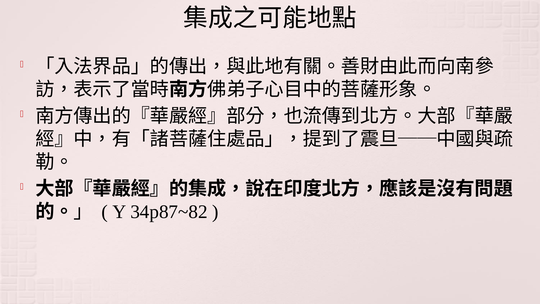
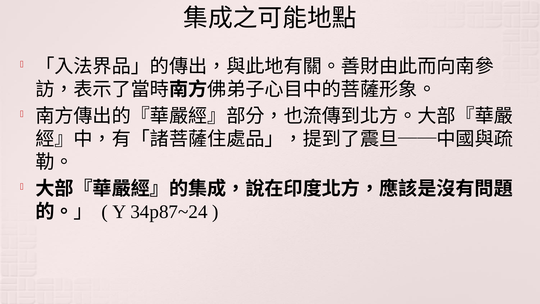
34p87~82: 34p87~82 -> 34p87~24
